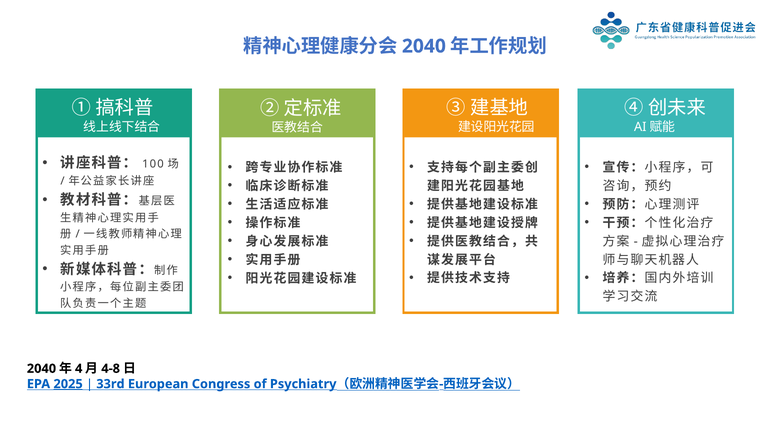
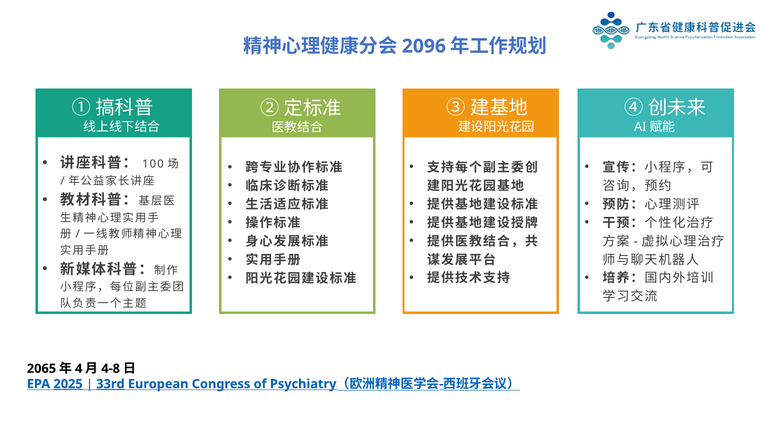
2040 at (424, 46): 2040 -> 2096
2040 at (41, 369): 2040 -> 2065
33rd underline: none -> present
